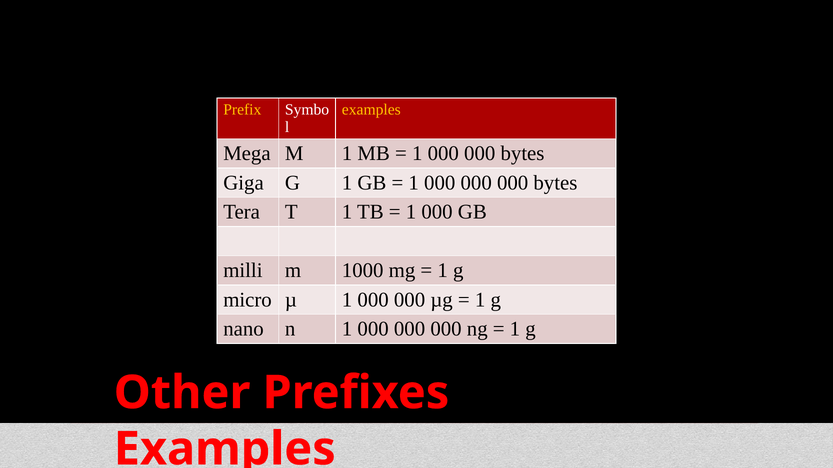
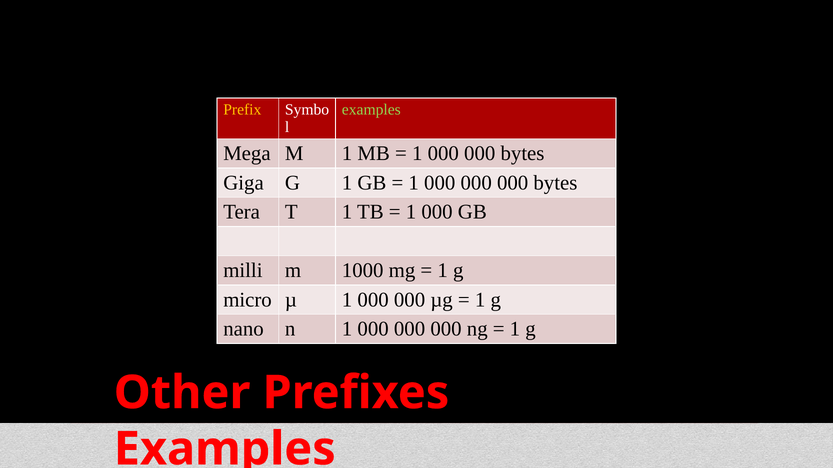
examples at (371, 110) colour: yellow -> light green
